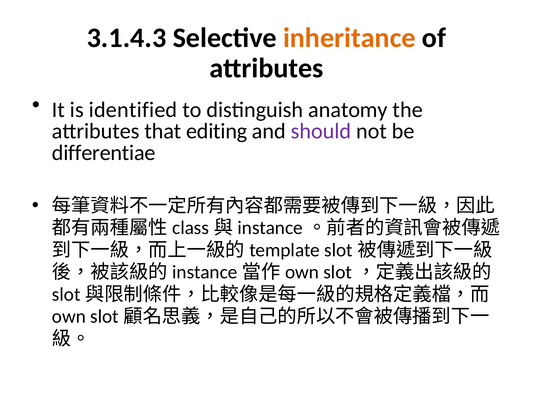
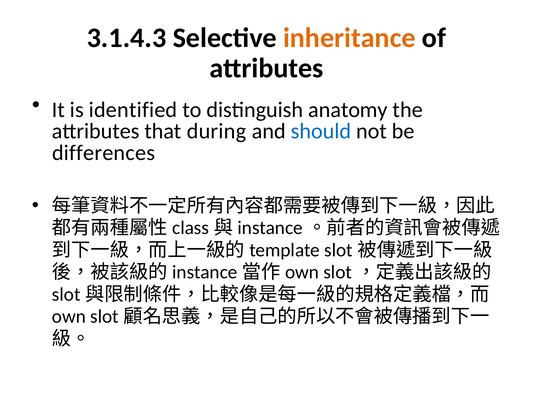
editing: editing -> during
should colour: purple -> blue
differentiae: differentiae -> differences
